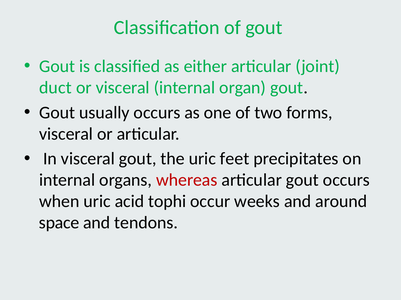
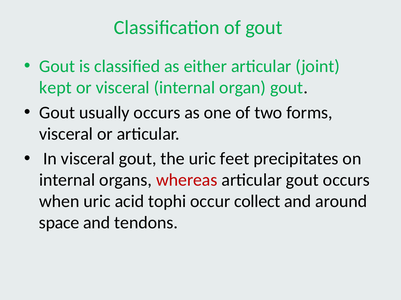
duct: duct -> kept
weeks: weeks -> collect
